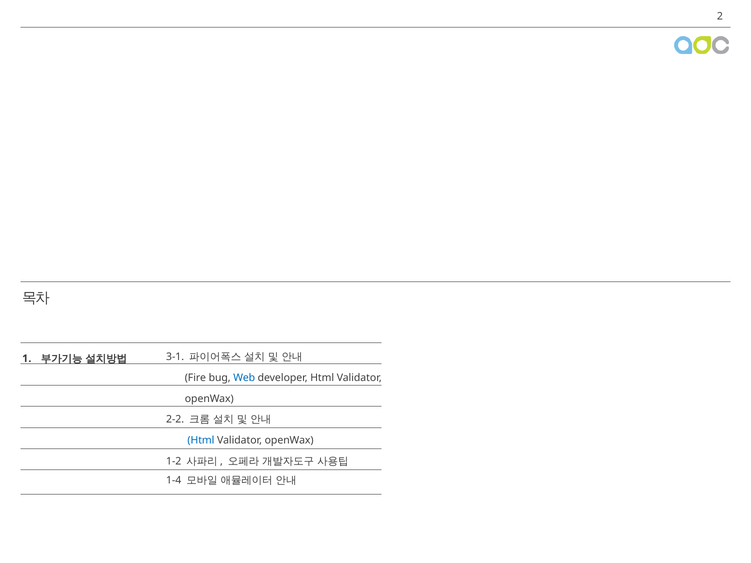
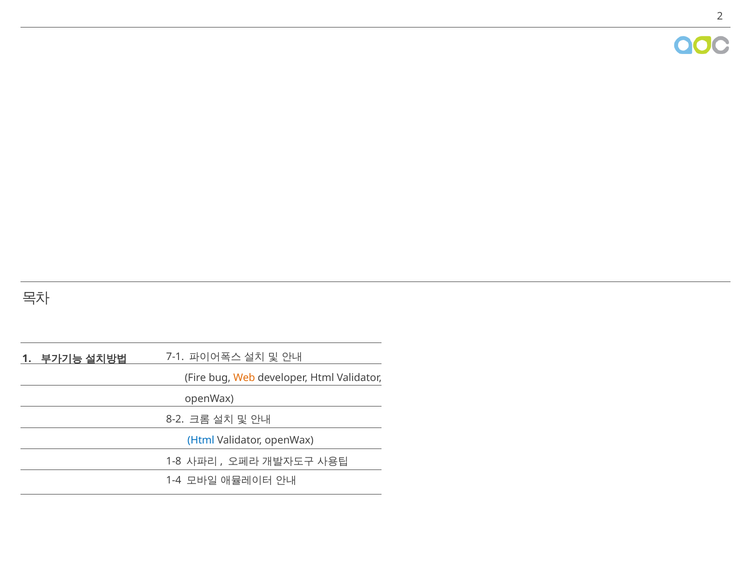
3-1: 3-1 -> 7-1
Web colour: blue -> orange
2-2: 2-2 -> 8-2
1-2: 1-2 -> 1-8
